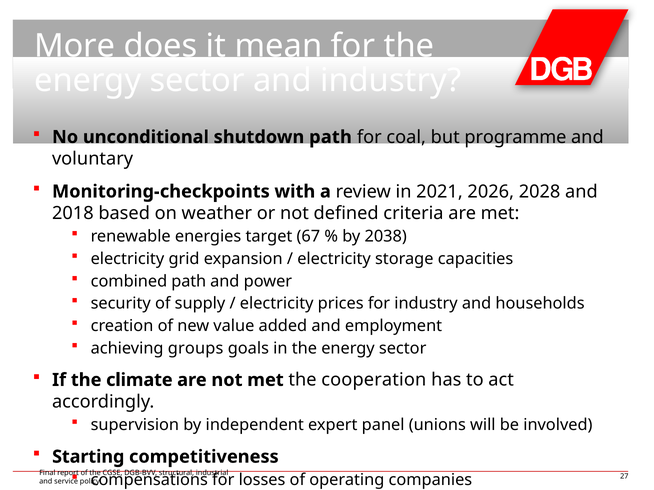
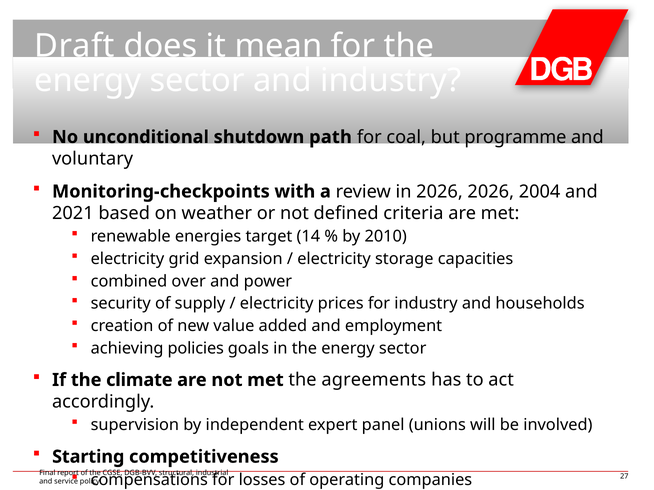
More: More -> Draft
in 2021: 2021 -> 2026
2028: 2028 -> 2004
2018: 2018 -> 2021
67: 67 -> 14
2038: 2038 -> 2010
combined path: path -> over
groups: groups -> policies
cooperation: cooperation -> agreements
